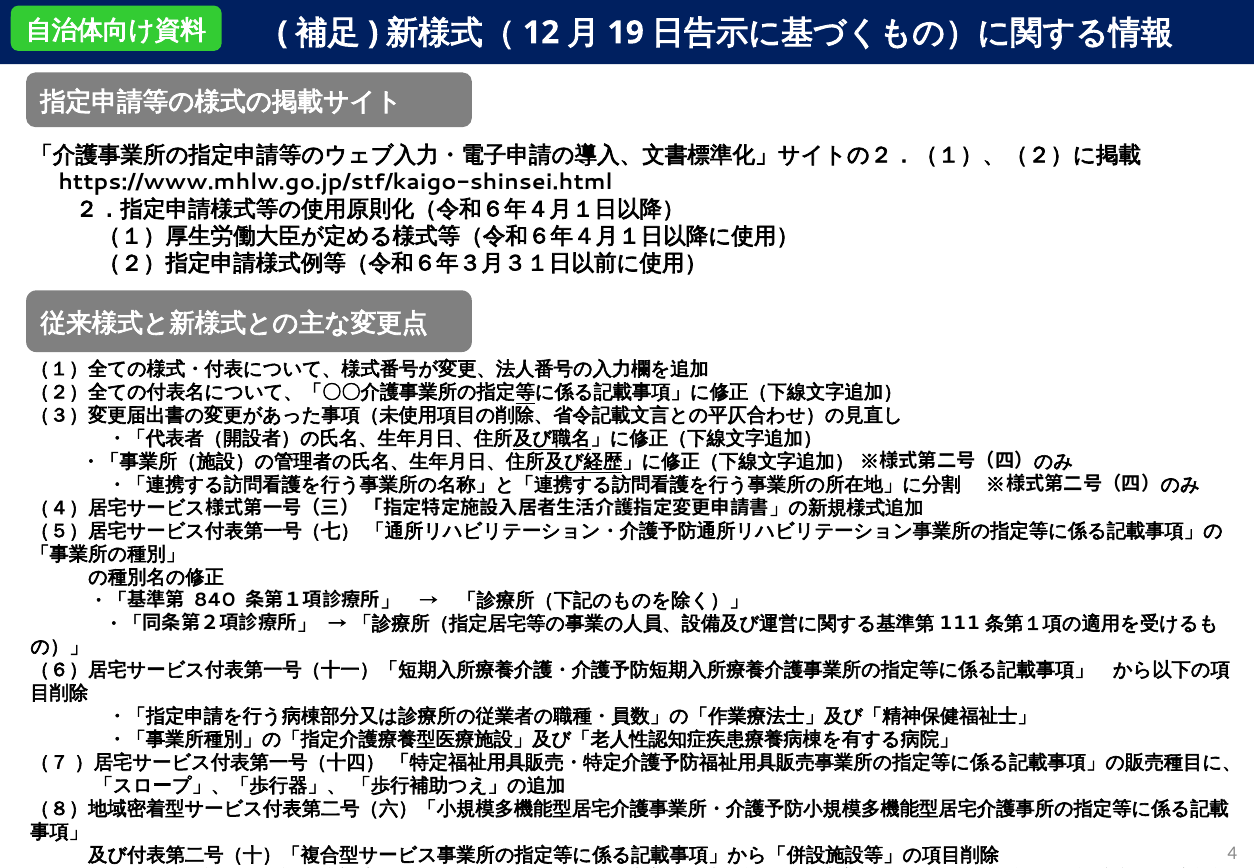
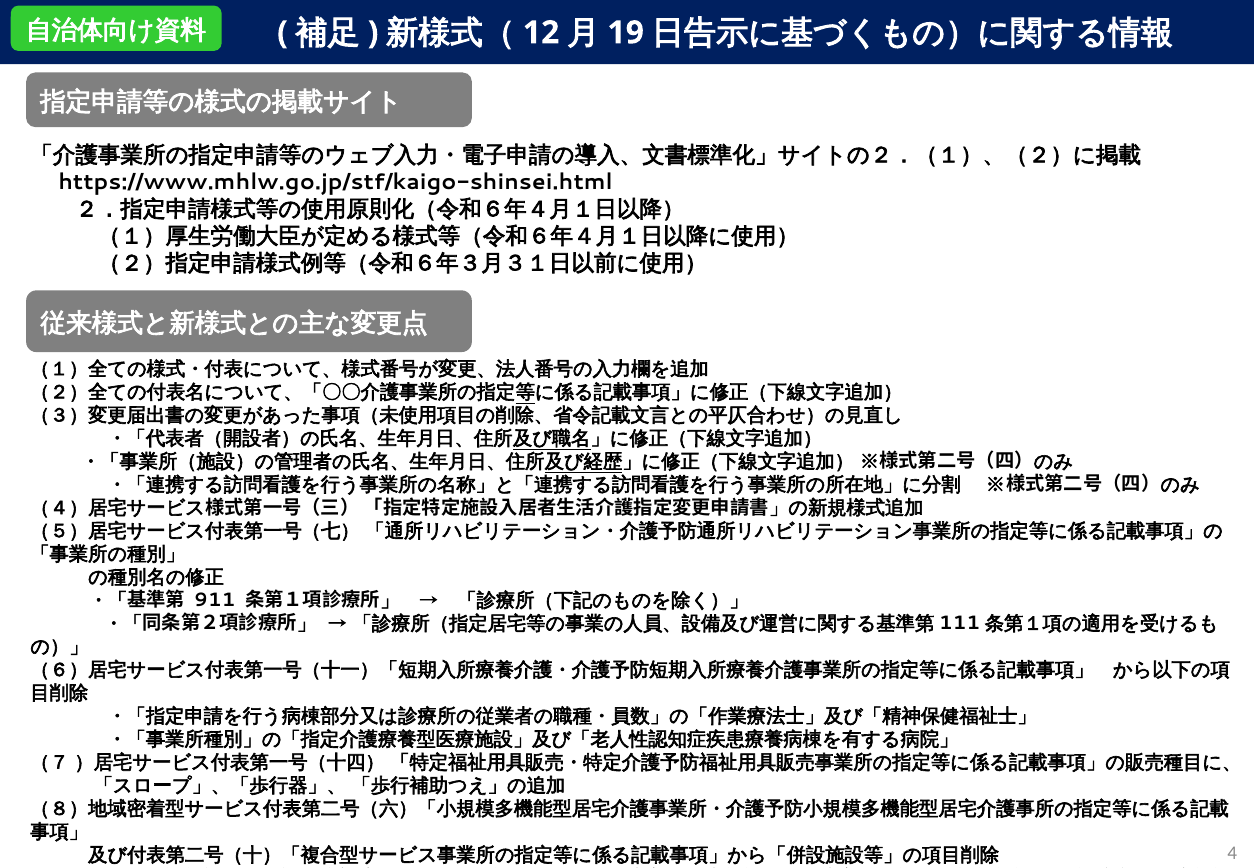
840: 840 -> 911
